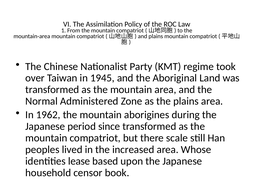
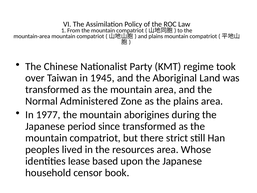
1962: 1962 -> 1977
scale: scale -> strict
increased: increased -> resources
